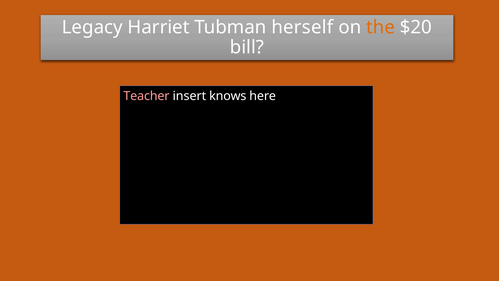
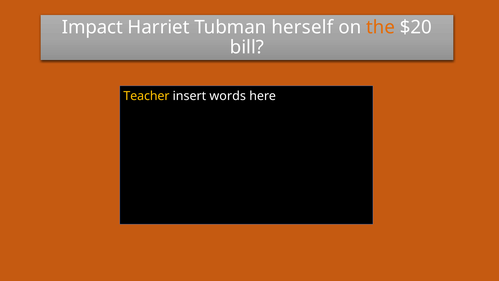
Legacy: Legacy -> Impact
Teacher colour: pink -> yellow
knows: knows -> words
